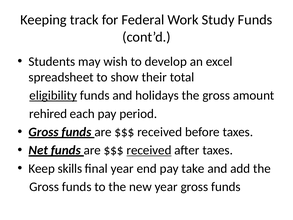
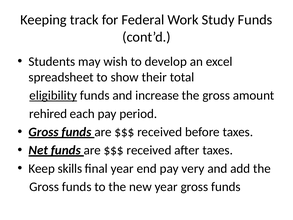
holidays: holidays -> increase
received at (149, 150) underline: present -> none
take: take -> very
